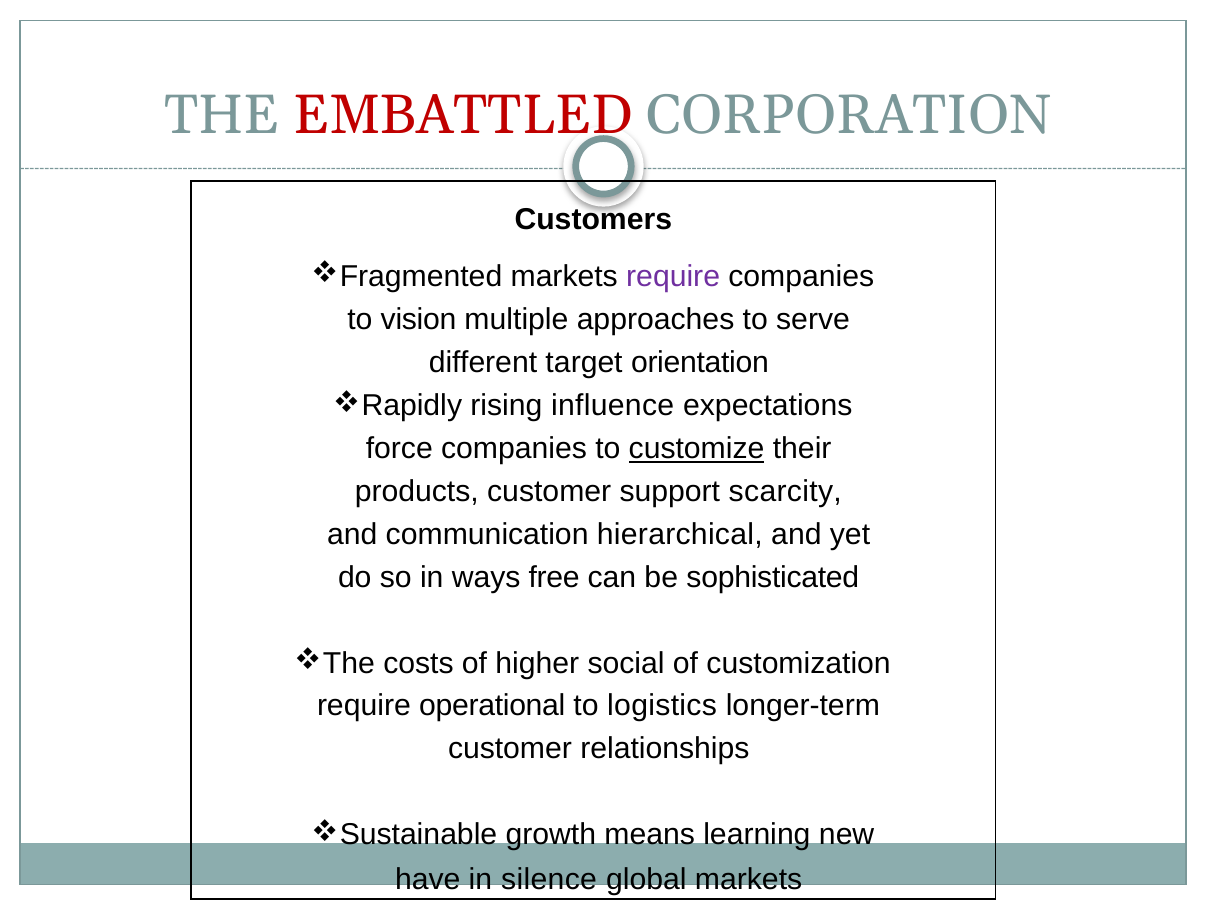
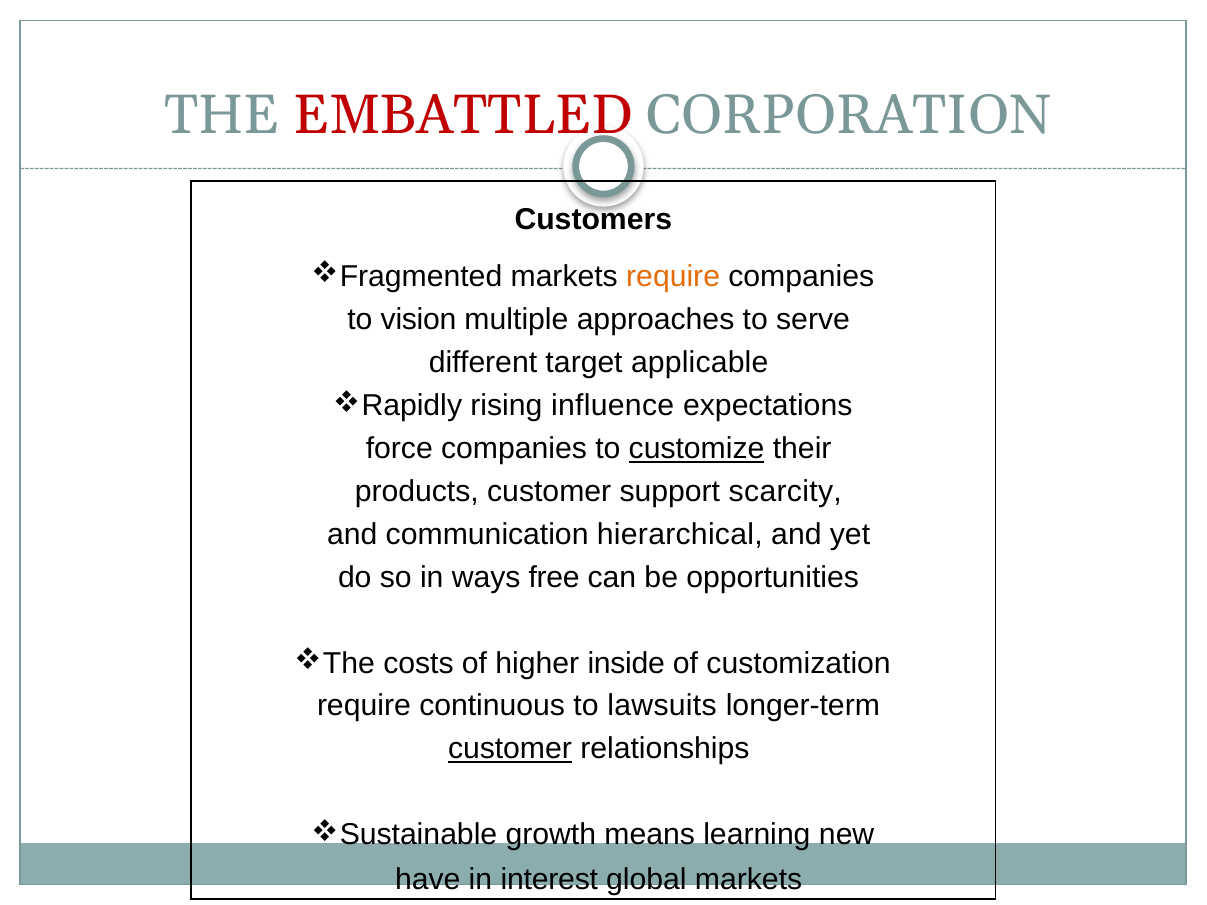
require at (673, 276) colour: purple -> orange
orientation: orientation -> applicable
sophisticated: sophisticated -> opportunities
social: social -> inside
operational: operational -> continuous
logistics: logistics -> lawsuits
customer at (510, 749) underline: none -> present
silence: silence -> interest
